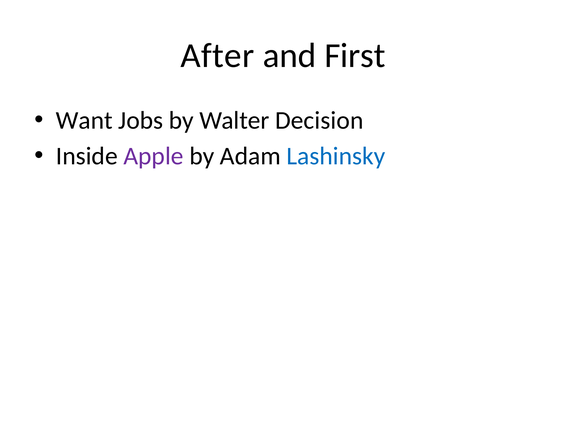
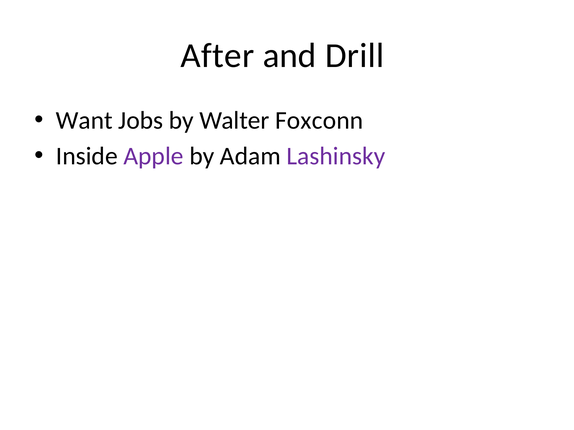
First: First -> Drill
Decision: Decision -> Foxconn
Lashinsky colour: blue -> purple
